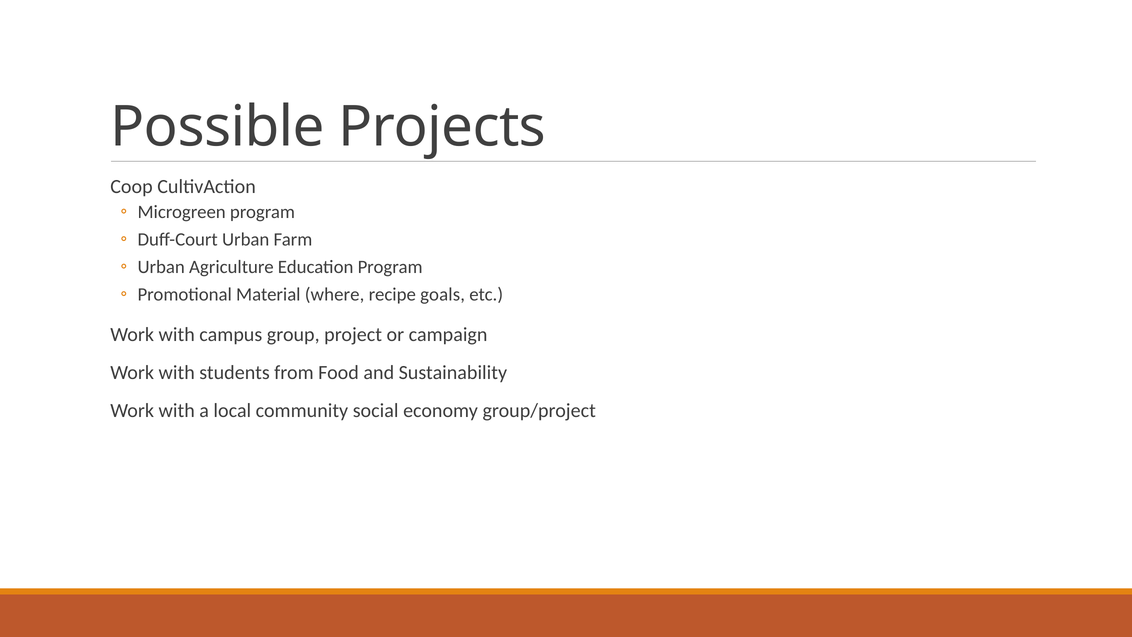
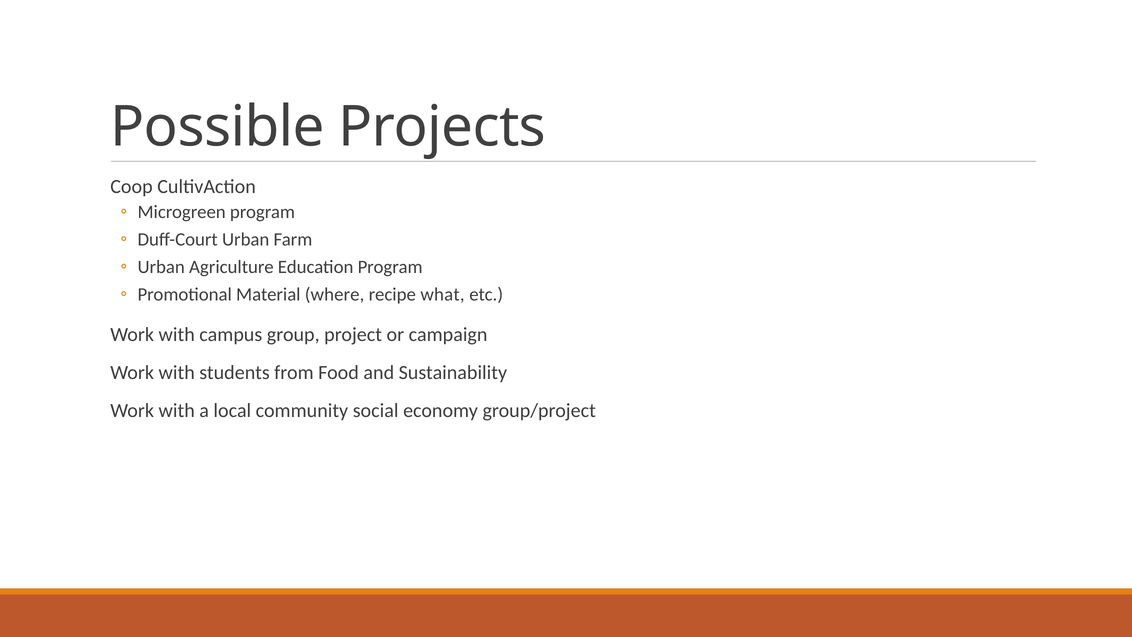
goals: goals -> what
